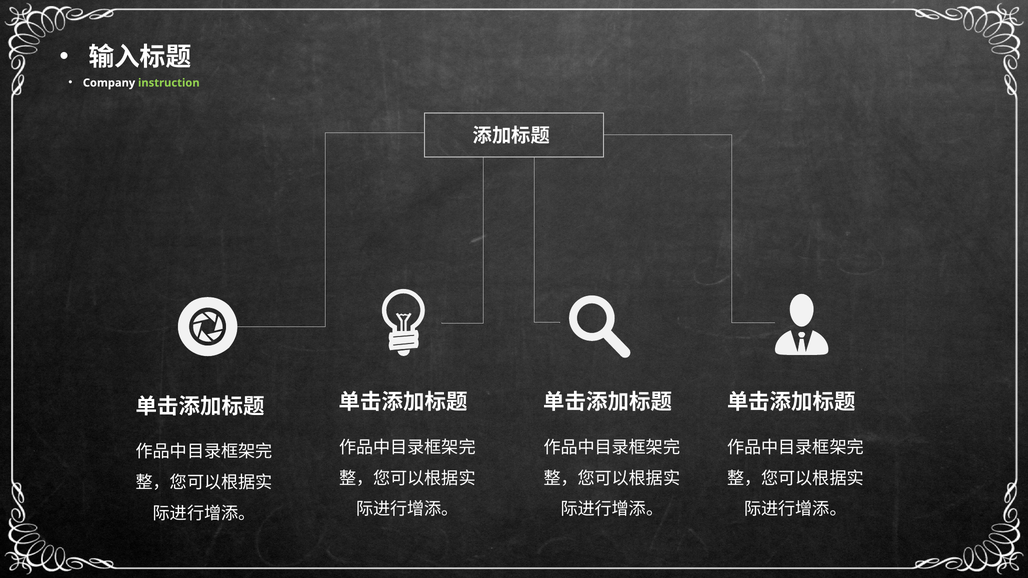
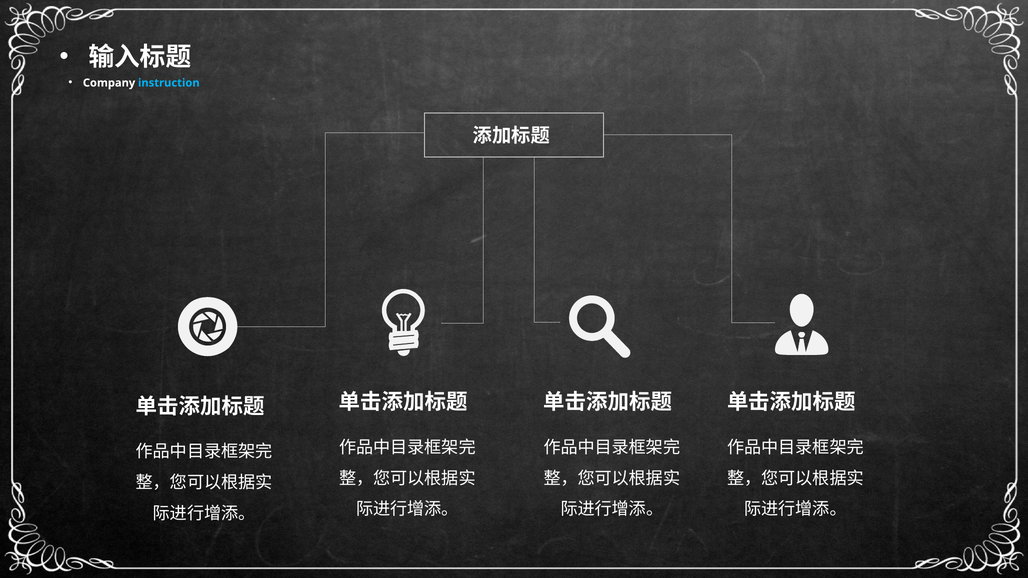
instruction colour: light green -> light blue
